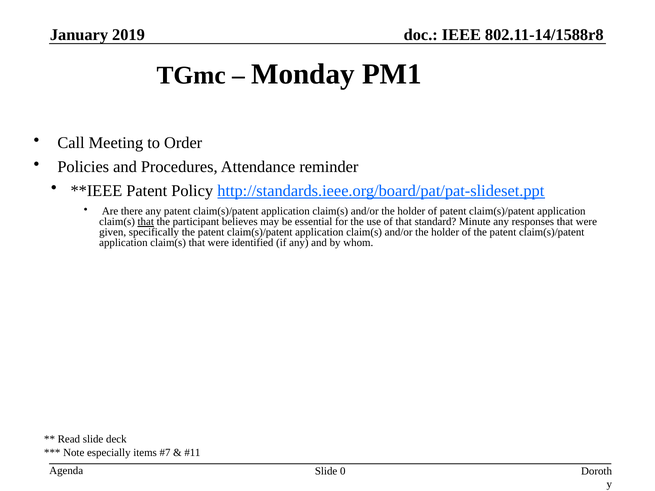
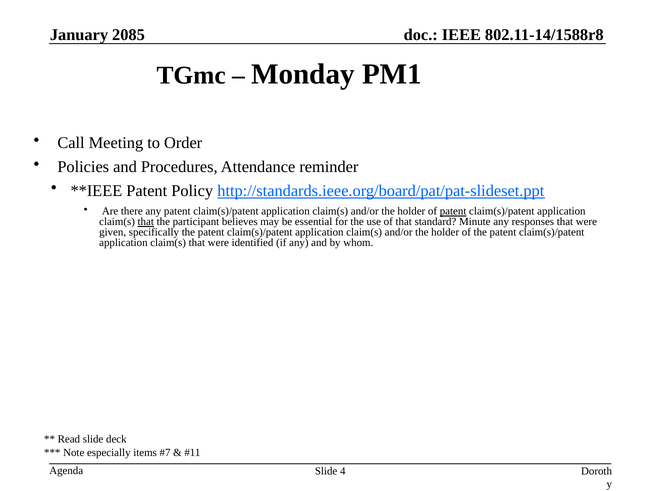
2019: 2019 -> 2085
patent at (453, 211) underline: none -> present
0: 0 -> 4
